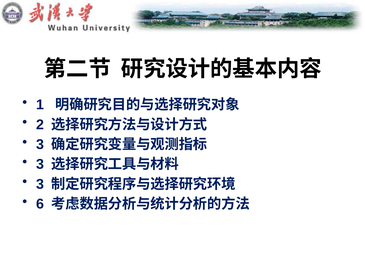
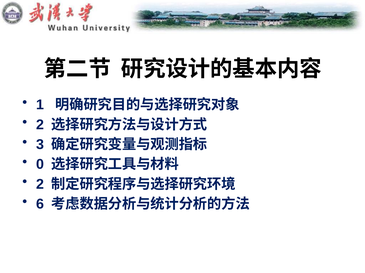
3 at (40, 165): 3 -> 0
3 at (40, 185): 3 -> 2
